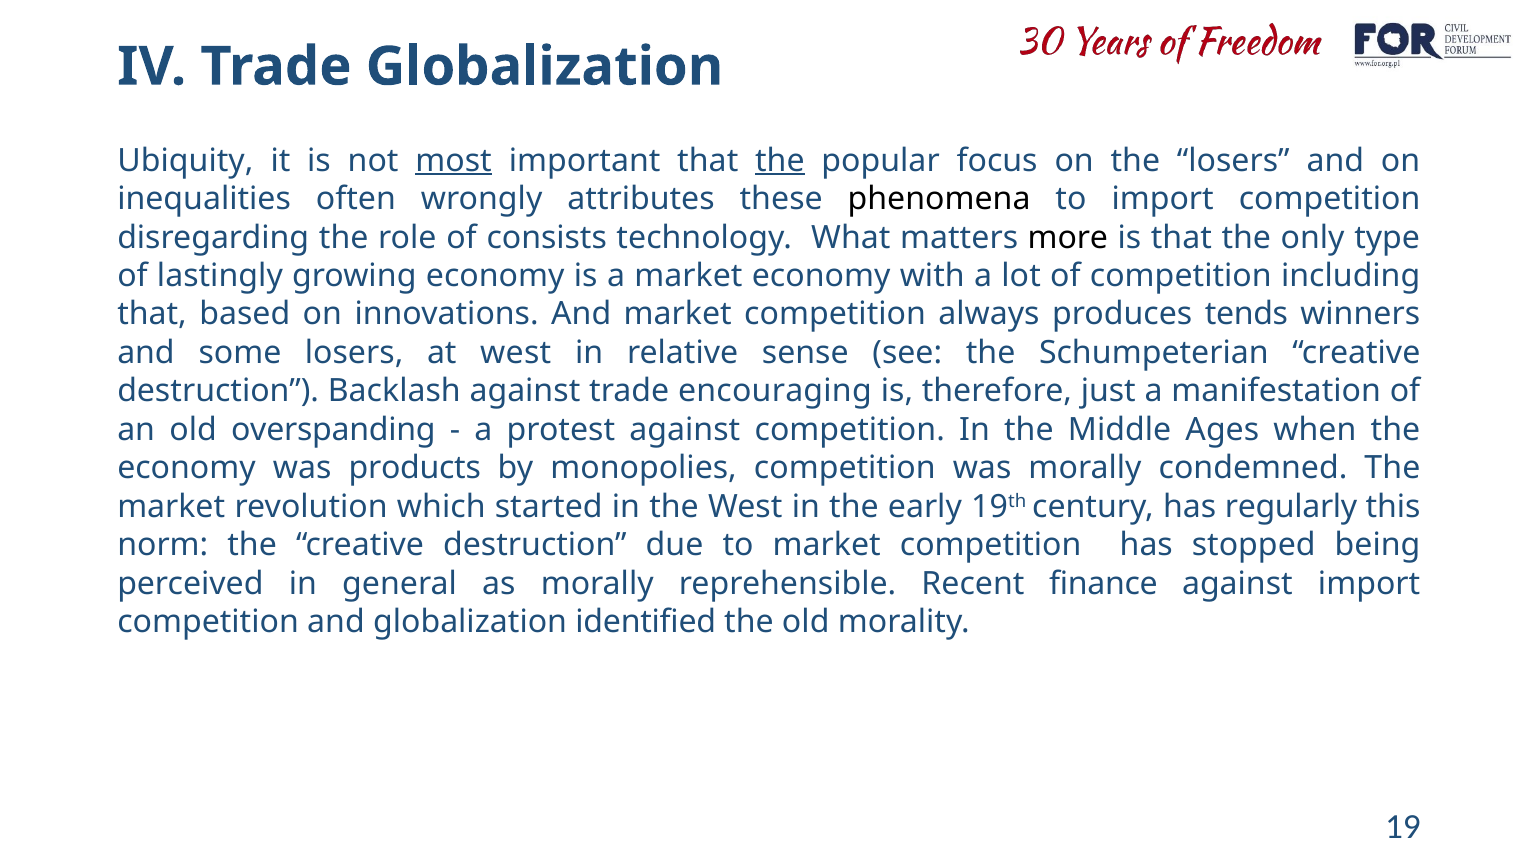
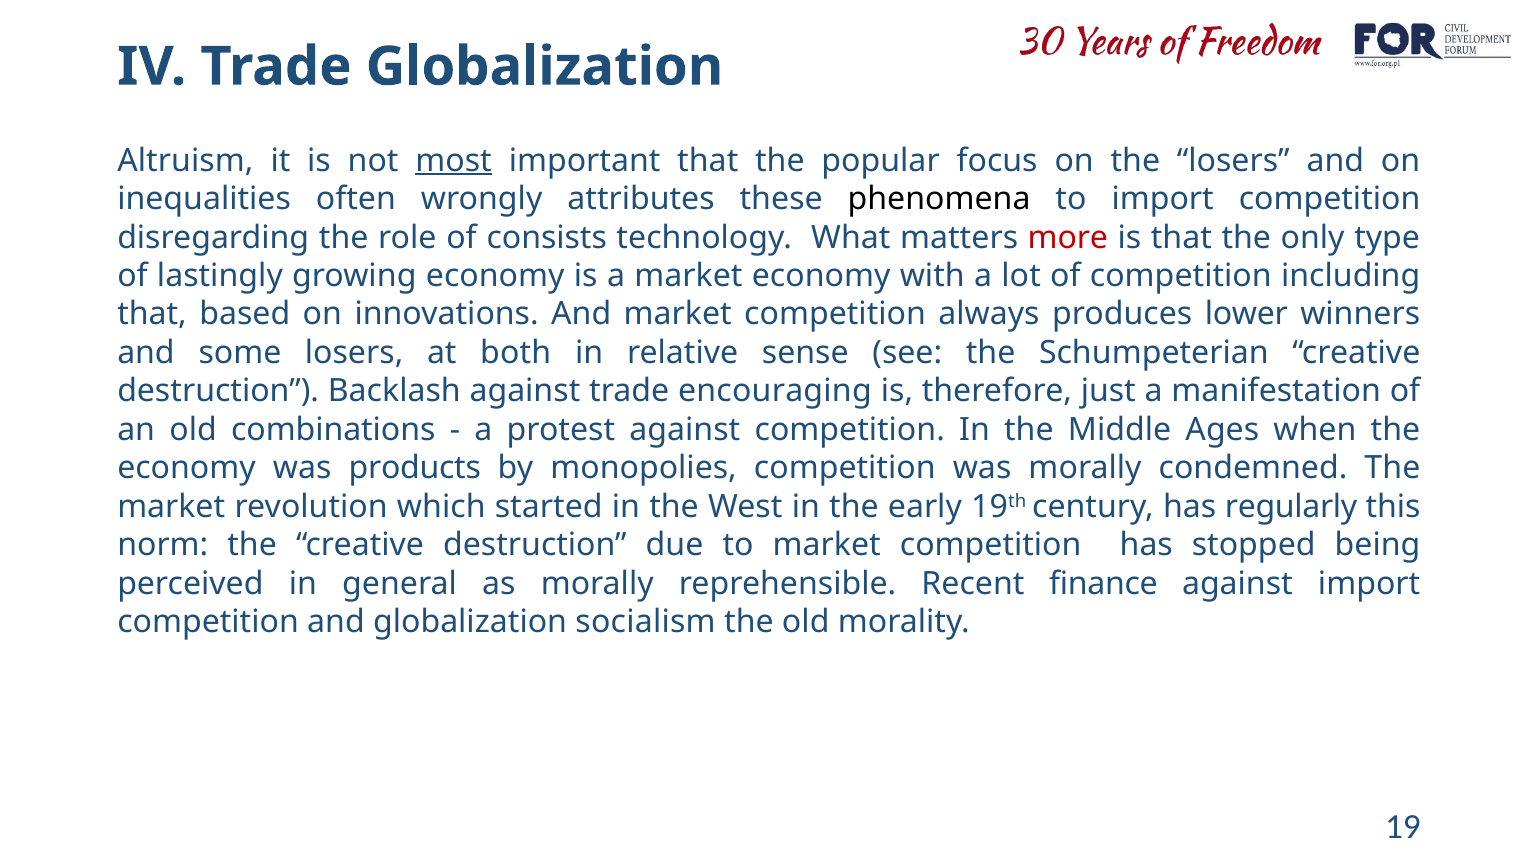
Ubiquity: Ubiquity -> Altruism
the at (780, 161) underline: present -> none
more colour: black -> red
tends: tends -> lower
at west: west -> both
overspanding: overspanding -> combinations
identified: identified -> socialism
